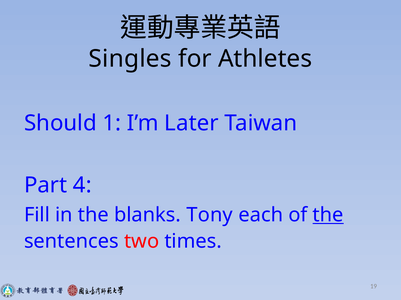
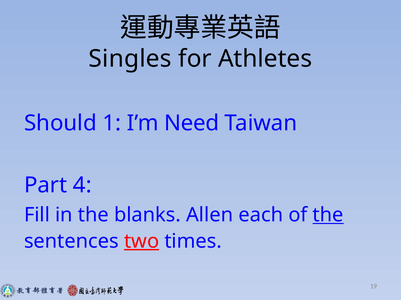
Later: Later -> Need
Tony: Tony -> Allen
two underline: none -> present
